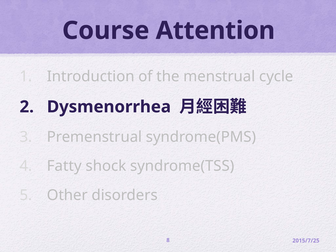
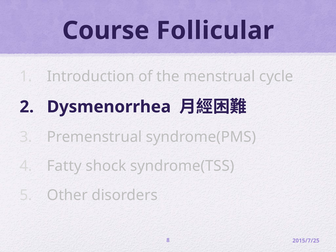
Attention: Attention -> Follicular
